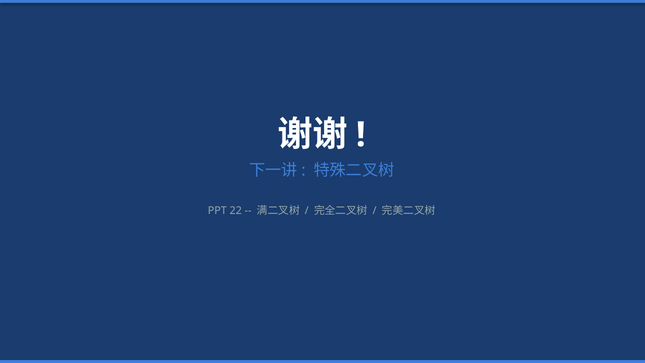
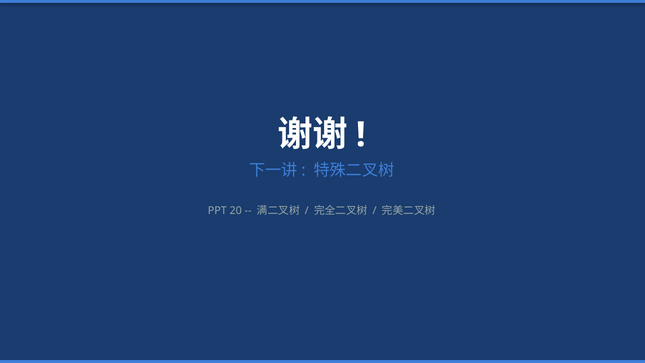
22: 22 -> 20
